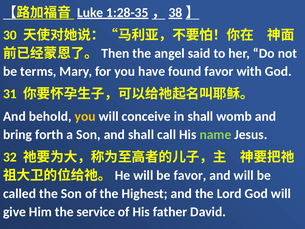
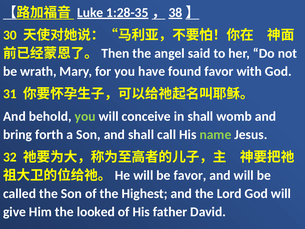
terms: terms -> wrath
you at (85, 116) colour: yellow -> light green
service: service -> looked
